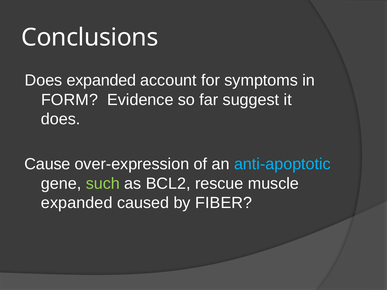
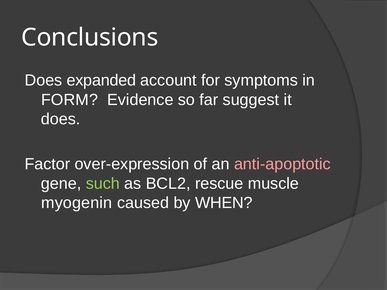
Cause: Cause -> Factor
anti-apoptotic colour: light blue -> pink
expanded at (77, 203): expanded -> myogenin
FIBER: FIBER -> WHEN
